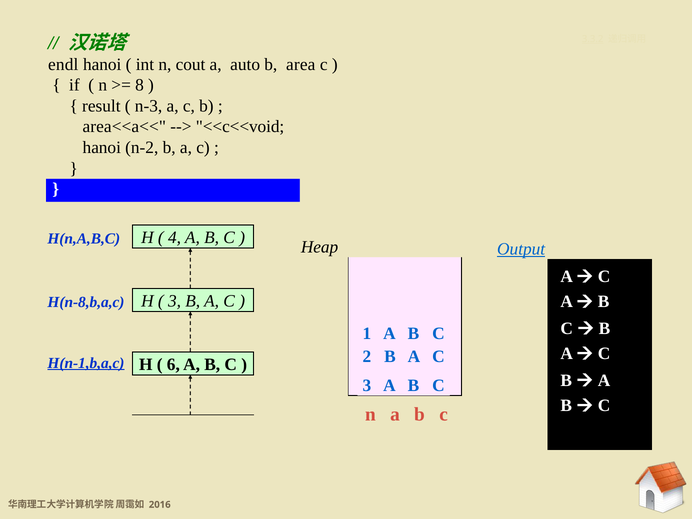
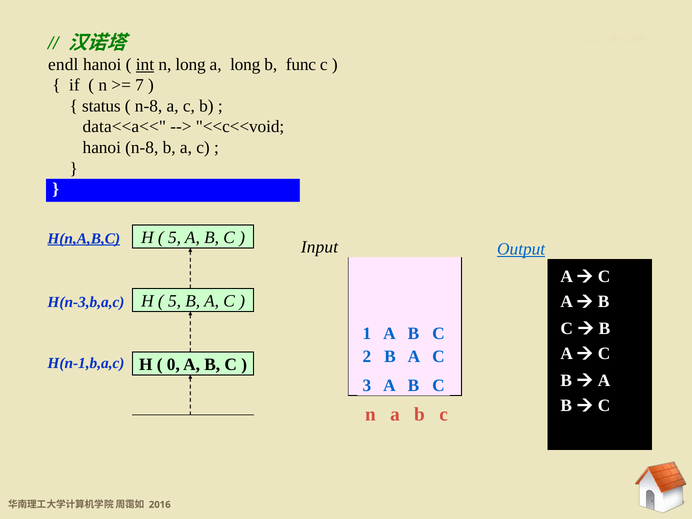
int underline: none -> present
n cout: cout -> long
a auto: auto -> long
area: area -> func
8: 8 -> 7
result: result -> status
n-3 at (149, 106): n-3 -> n-8
area<<a<<: area<<a<< -> data<<a<<
hanoi n-2: n-2 -> n-8
4 at (175, 238): 4 -> 5
H(n,A,B,C underline: none -> present
Heap: Heap -> Input
3 at (175, 301): 3 -> 5
H(n-8,b,a,c: H(n-8,b,a,c -> H(n-3,b,a,c
H(n-1,b,a,c underline: present -> none
6 at (173, 365): 6 -> 0
